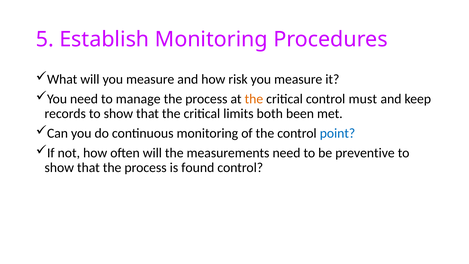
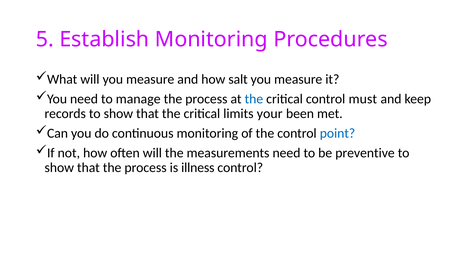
risk: risk -> salt
the at (254, 99) colour: orange -> blue
both: both -> your
found: found -> illness
